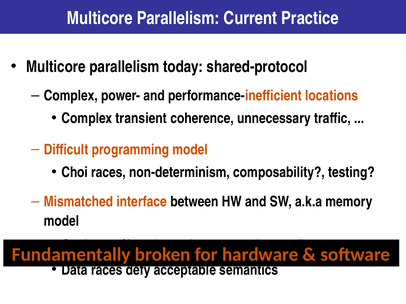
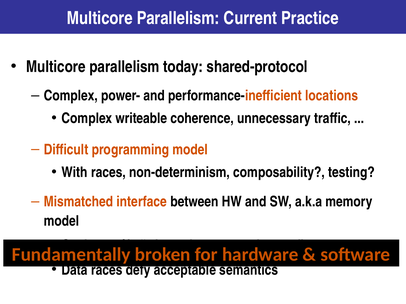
transient: transient -> writeable
Choi: Choi -> With
